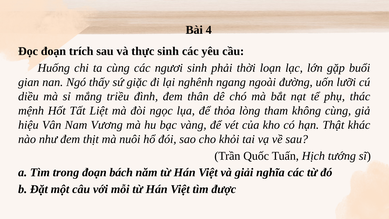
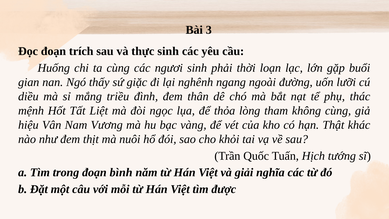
4: 4 -> 3
bách: bách -> bình
